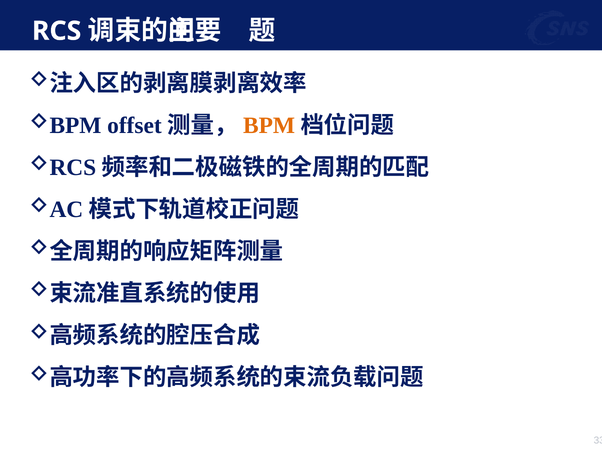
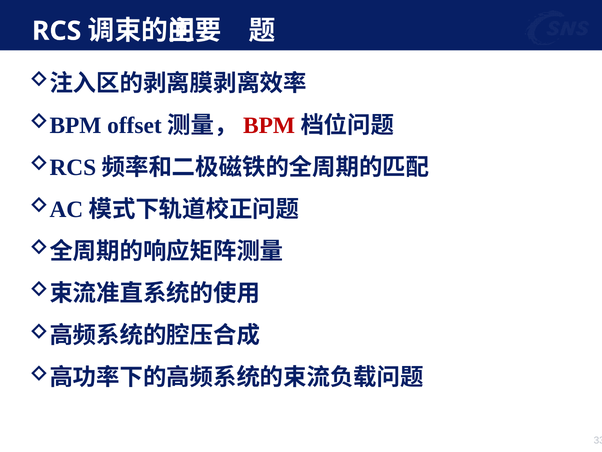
BPM colour: orange -> red
